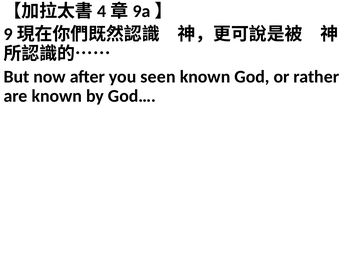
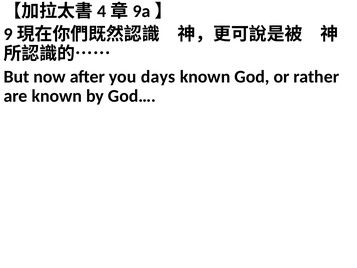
seen: seen -> days
